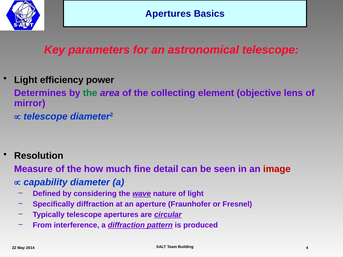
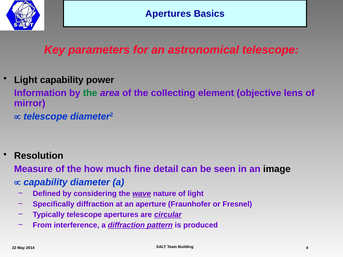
Light efficiency: efficiency -> capability
Determines: Determines -> Information
image colour: red -> black
